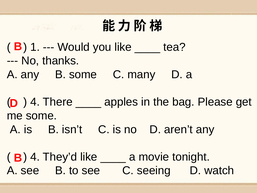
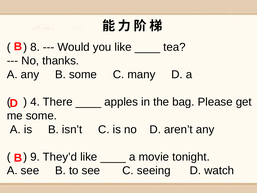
1: 1 -> 8
4 at (35, 157): 4 -> 9
